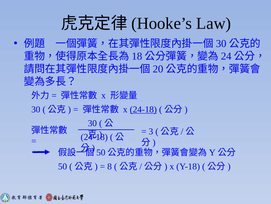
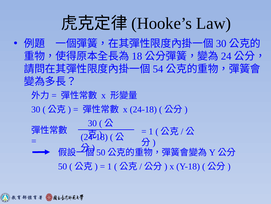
20: 20 -> 54
24-18 at (143, 109) underline: present -> none
3 at (151, 131): 3 -> 1
8 at (110, 166): 8 -> 1
